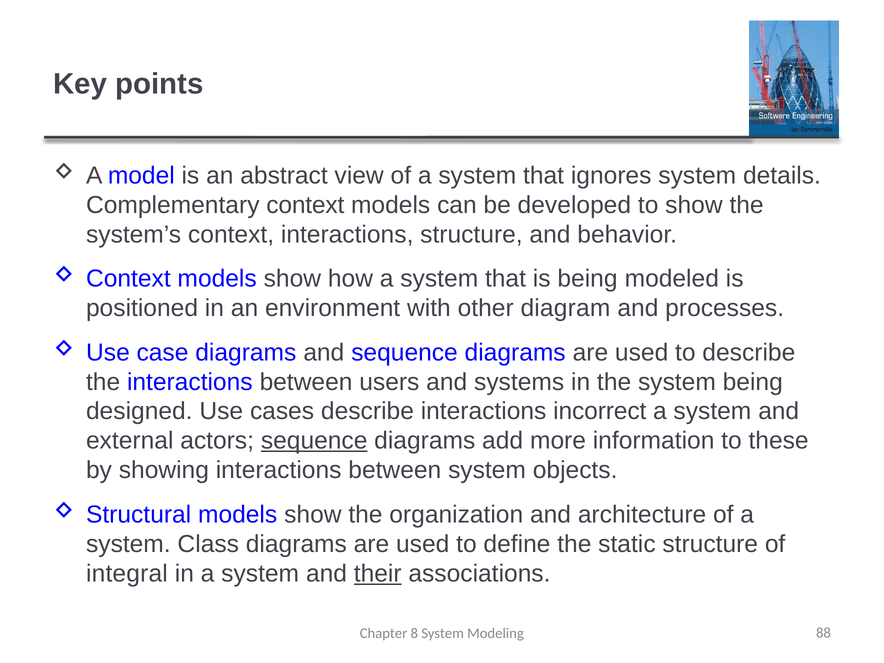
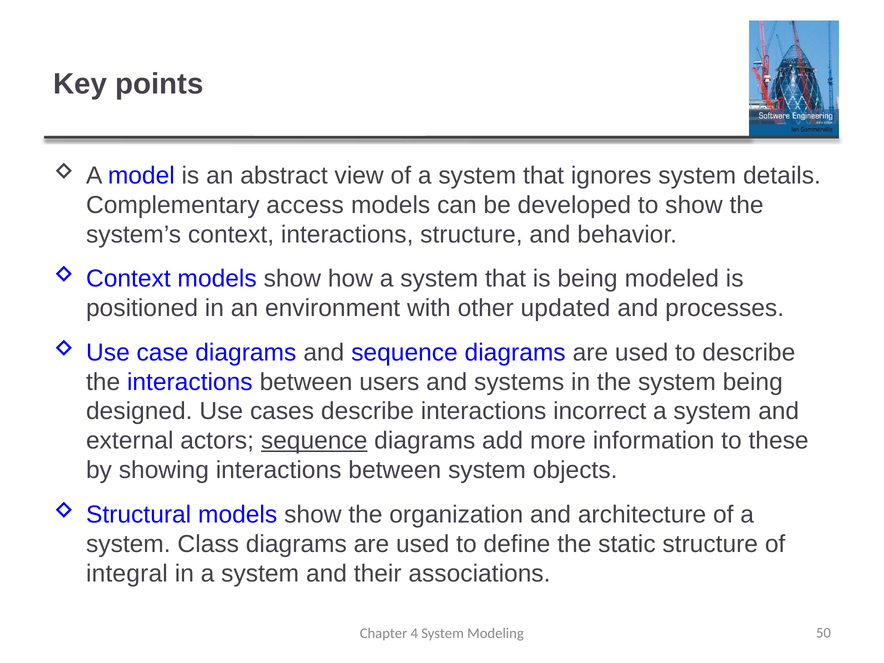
Complementary context: context -> access
diagram: diagram -> updated
their underline: present -> none
8: 8 -> 4
88: 88 -> 50
